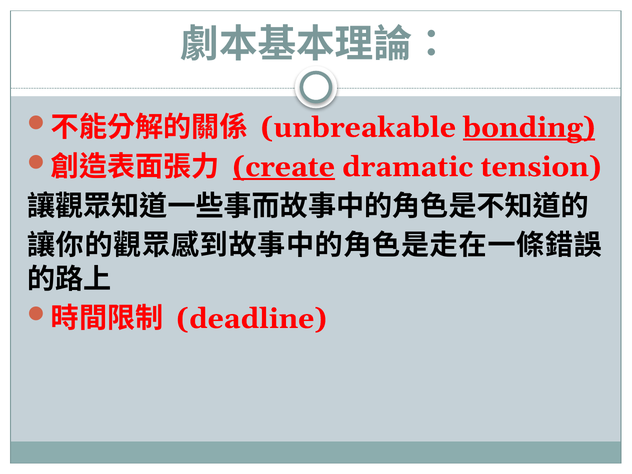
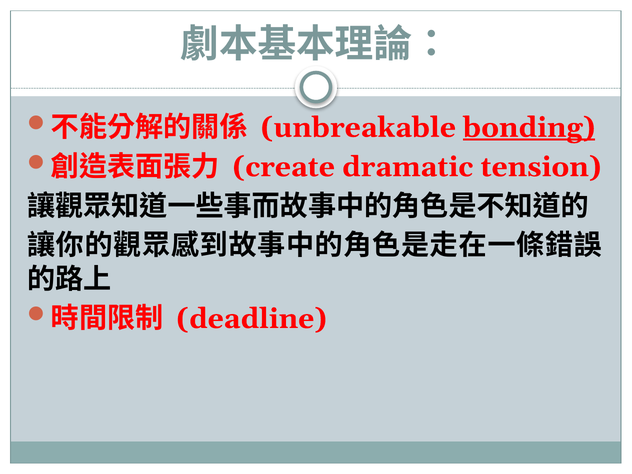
create underline: present -> none
